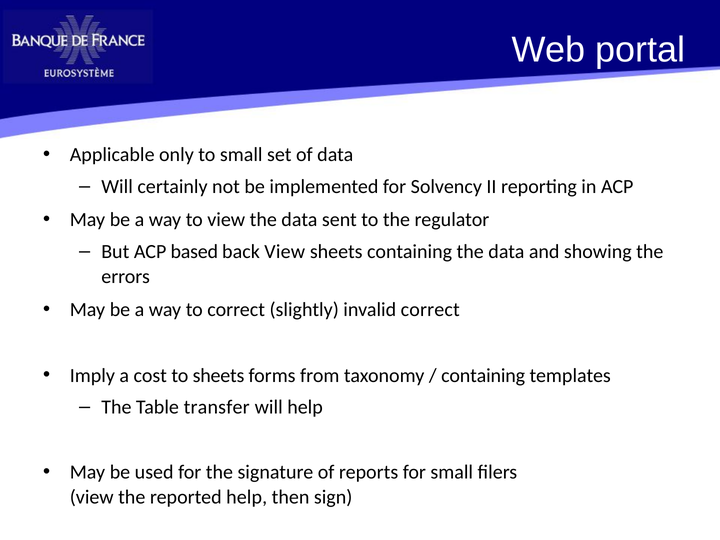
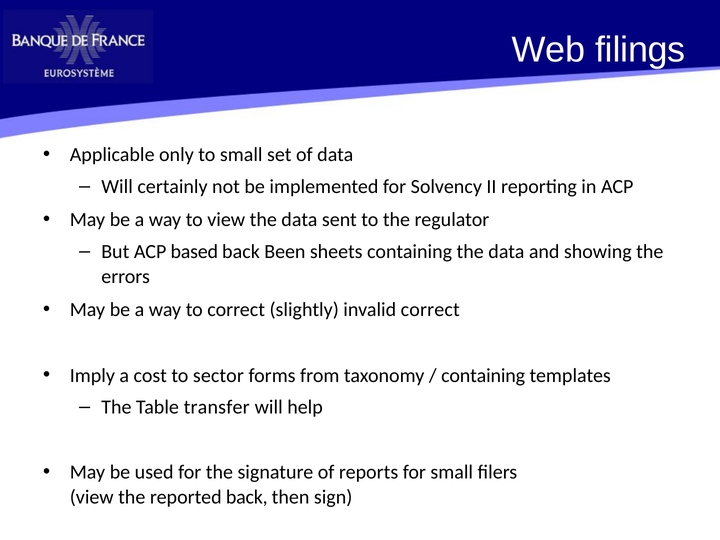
portal: portal -> filings
back View: View -> Been
to sheets: sheets -> sector
reported help: help -> back
